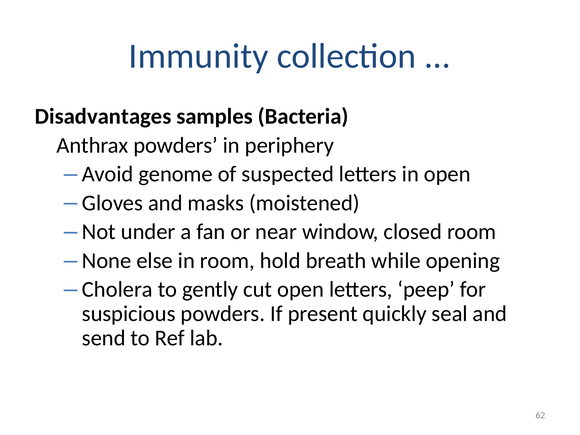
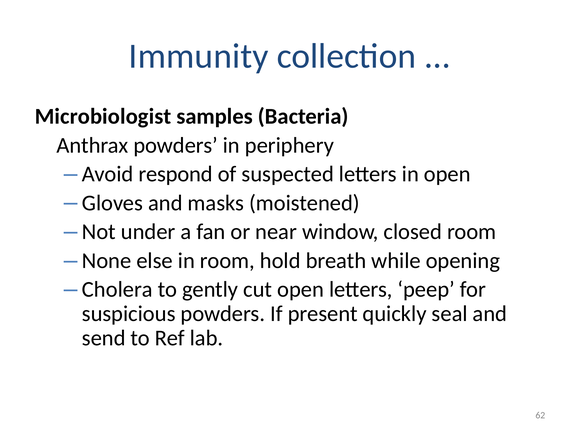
Disadvantages: Disadvantages -> Microbiologist
genome: genome -> respond
